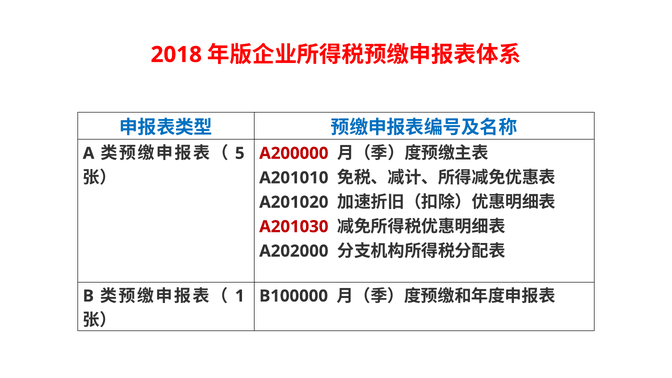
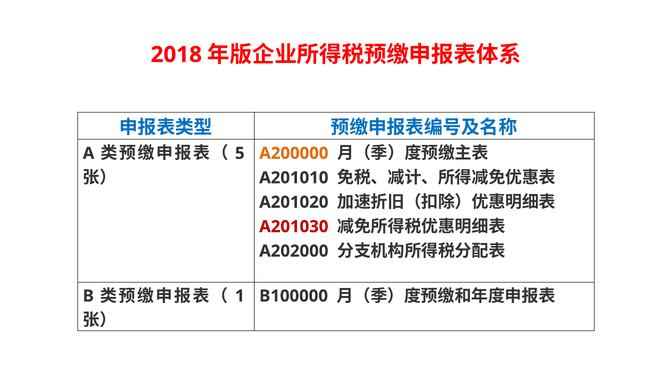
A200000 colour: red -> orange
